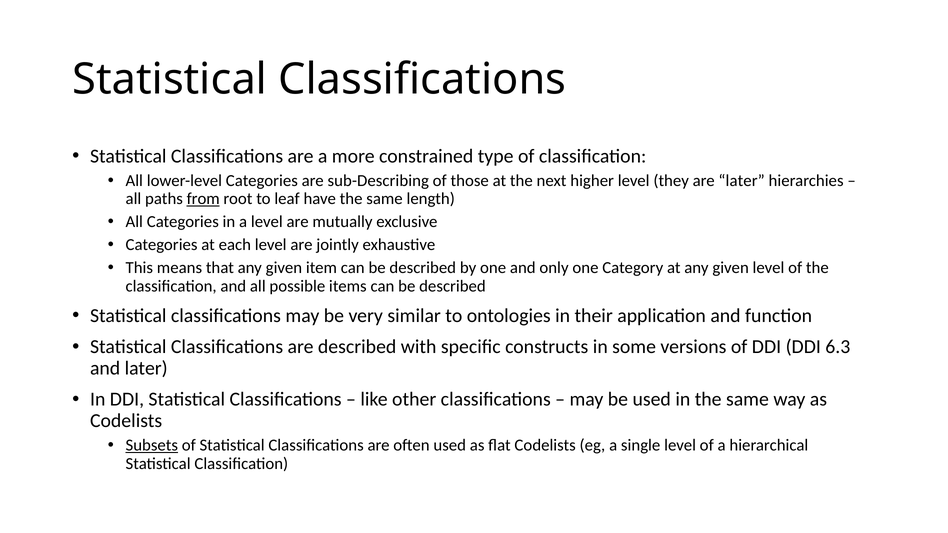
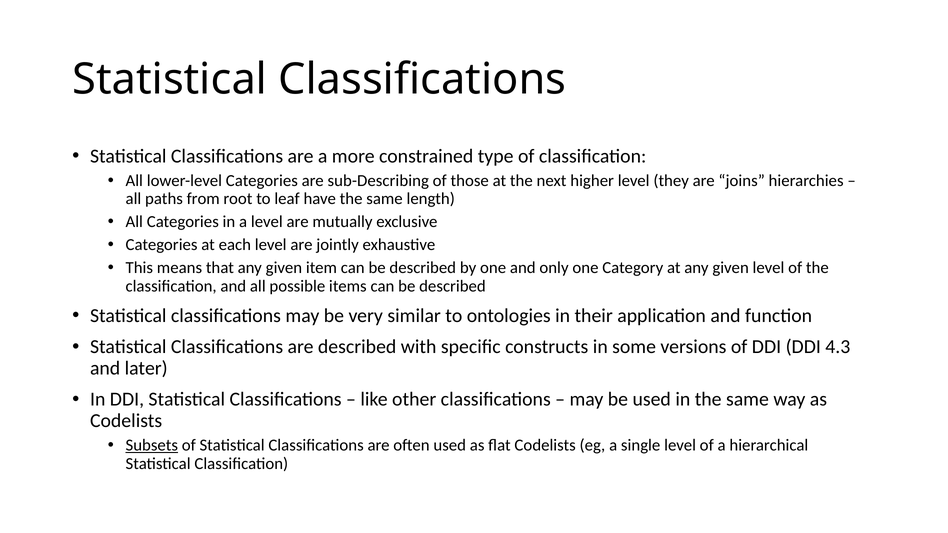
are later: later -> joins
from underline: present -> none
6.3: 6.3 -> 4.3
